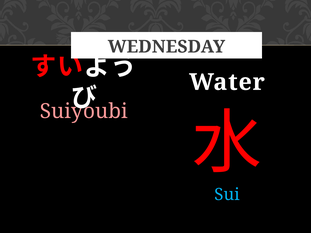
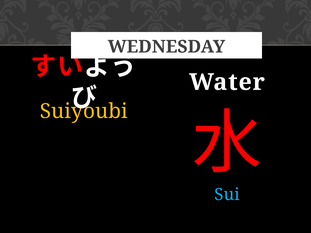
Suiyoubi colour: pink -> yellow
